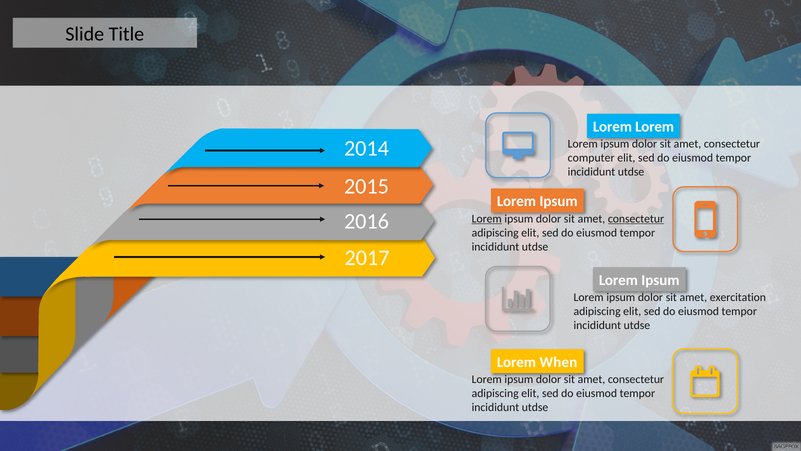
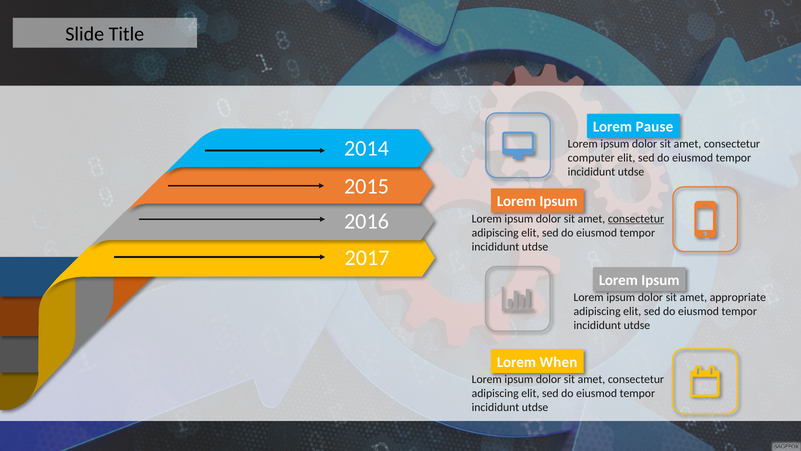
Lorem at (655, 127): Lorem -> Pause
Lorem at (487, 218) underline: present -> none
exercitation: exercitation -> appropriate
